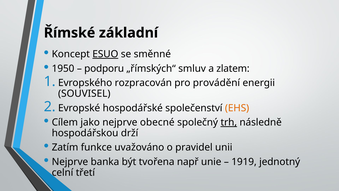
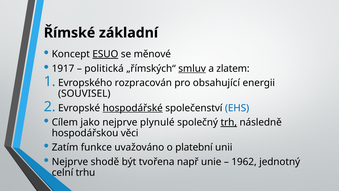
směnné: směnné -> měnové
1950: 1950 -> 1917
podporu: podporu -> politická
smluv underline: none -> present
provádění: provádění -> obsahující
hospodářské underline: none -> present
EHS colour: orange -> blue
obecné: obecné -> plynulé
drží: drží -> věci
pravidel: pravidel -> platební
banka: banka -> shodě
1919: 1919 -> 1962
třetí: třetí -> trhu
